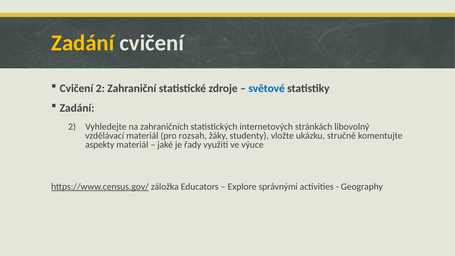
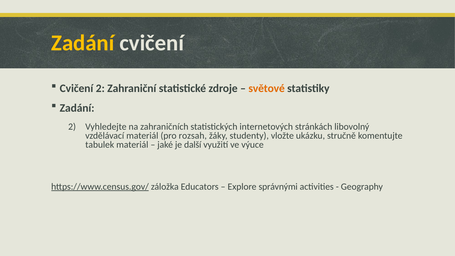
světové colour: blue -> orange
aspekty: aspekty -> tabulek
řady: řady -> další
